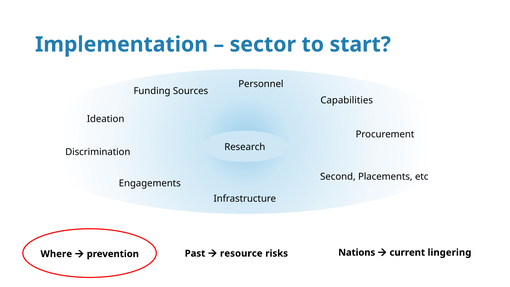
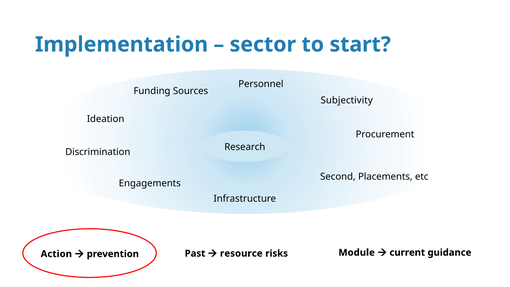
Capabilities: Capabilities -> Subjectivity
Nations: Nations -> Module
lingering: lingering -> guidance
Where: Where -> Action
